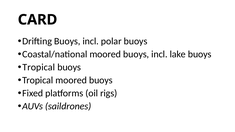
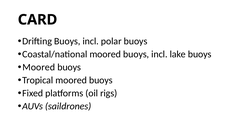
Tropical at (39, 67): Tropical -> Moored
